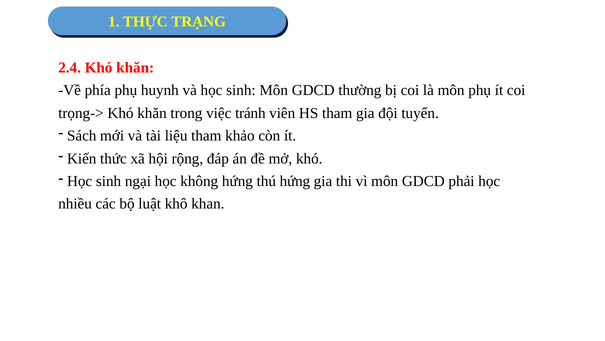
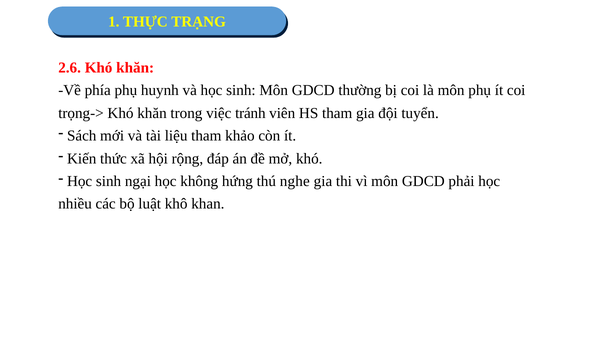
2.4: 2.4 -> 2.6
thú hứng: hứng -> nghe
